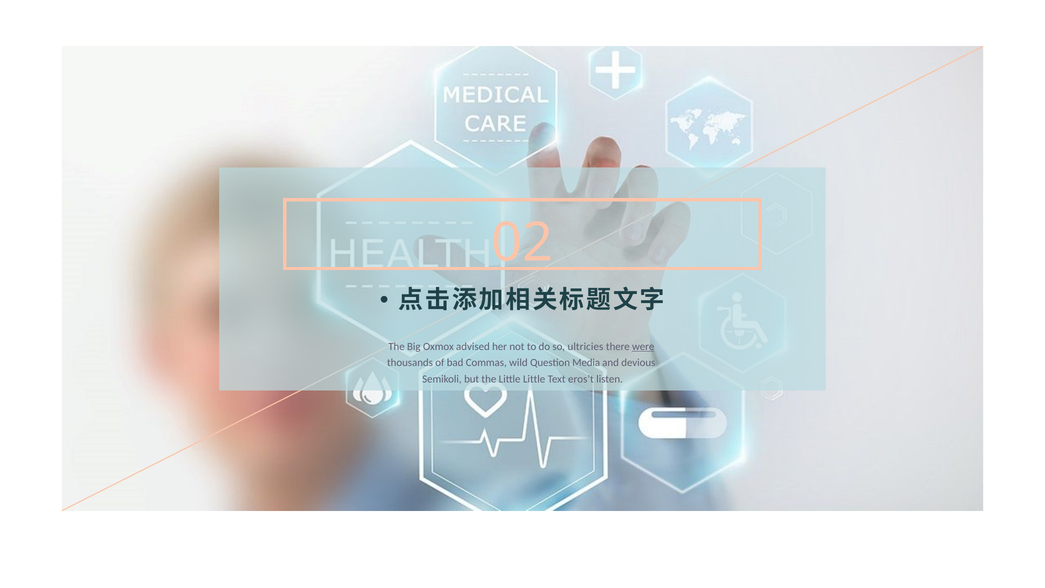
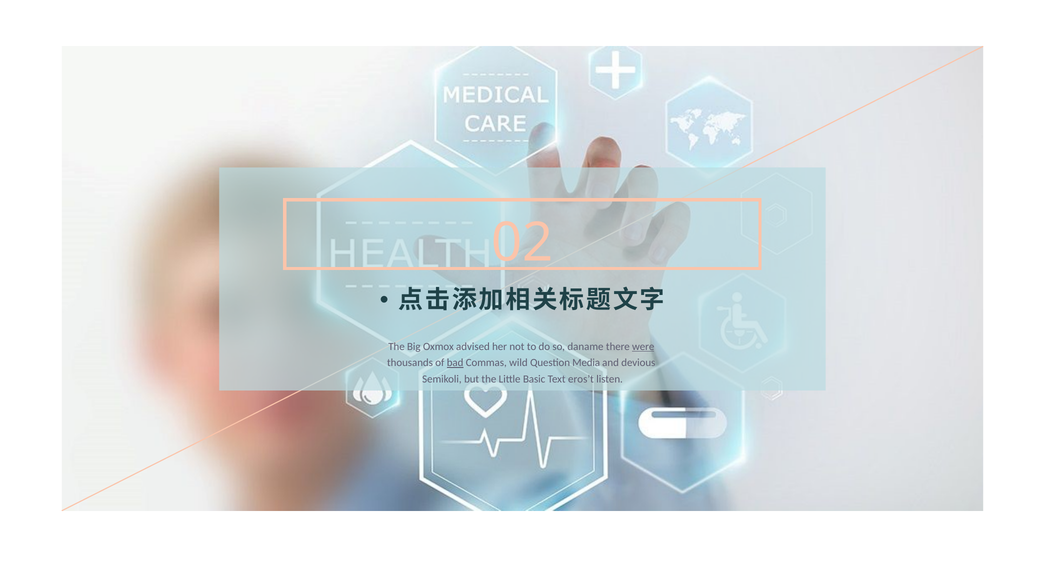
ultricies: ultricies -> daname
bad underline: none -> present
Little Little: Little -> Basic
